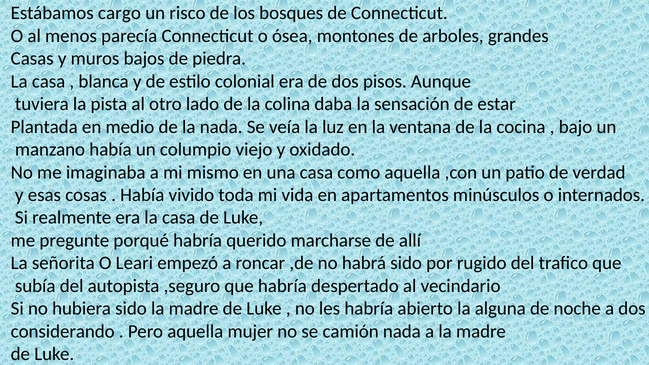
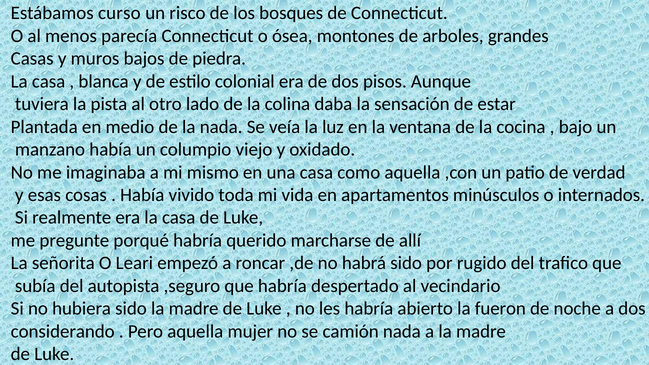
cargo: cargo -> curso
alguna: alguna -> fueron
